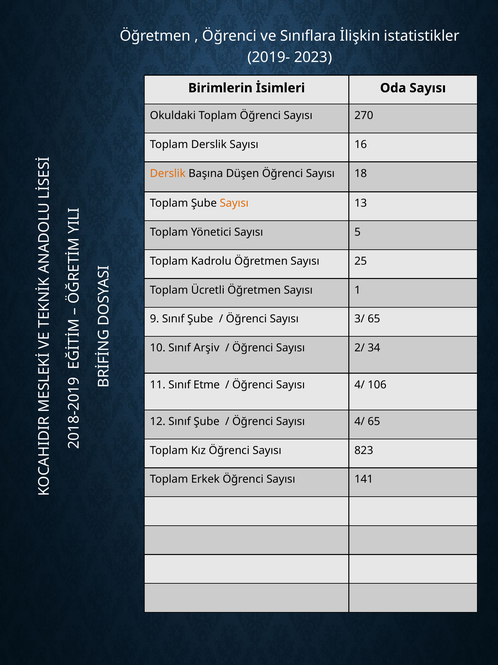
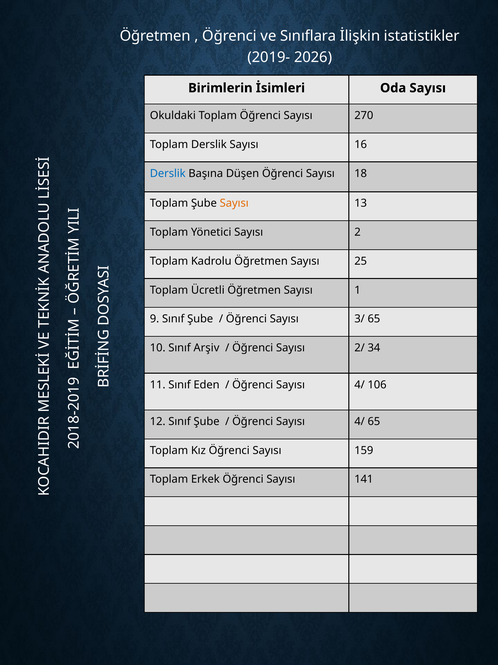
2023: 2023 -> 2026
Derslik at (168, 173) colour: orange -> blue
Sayısı 5: 5 -> 2
Etme: Etme -> Eden
823: 823 -> 159
